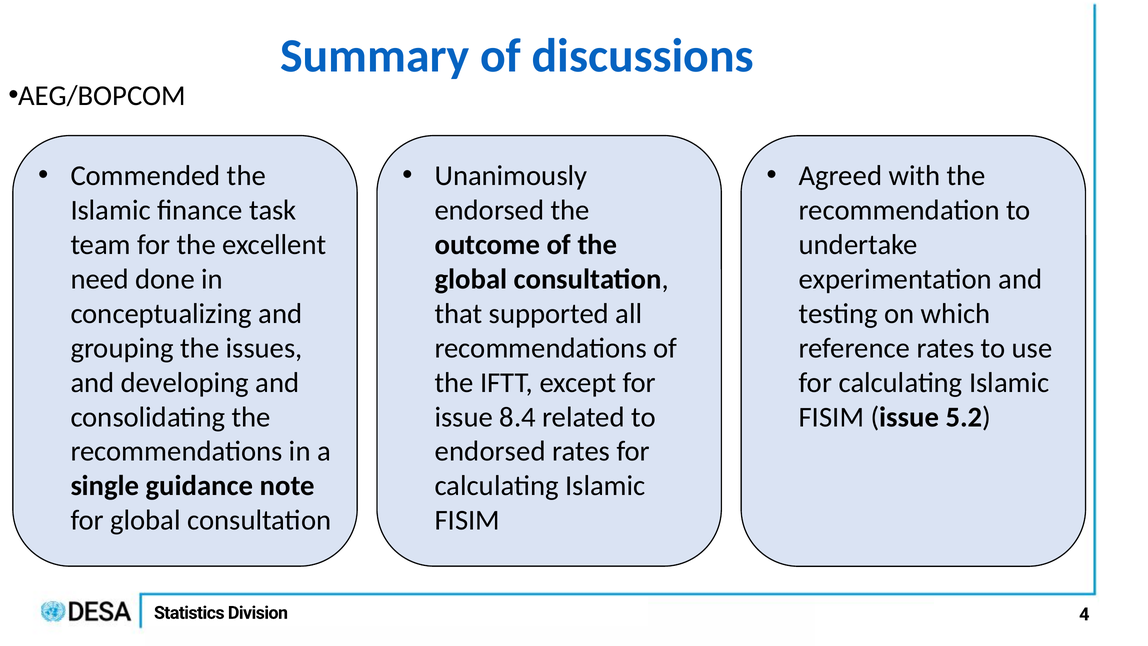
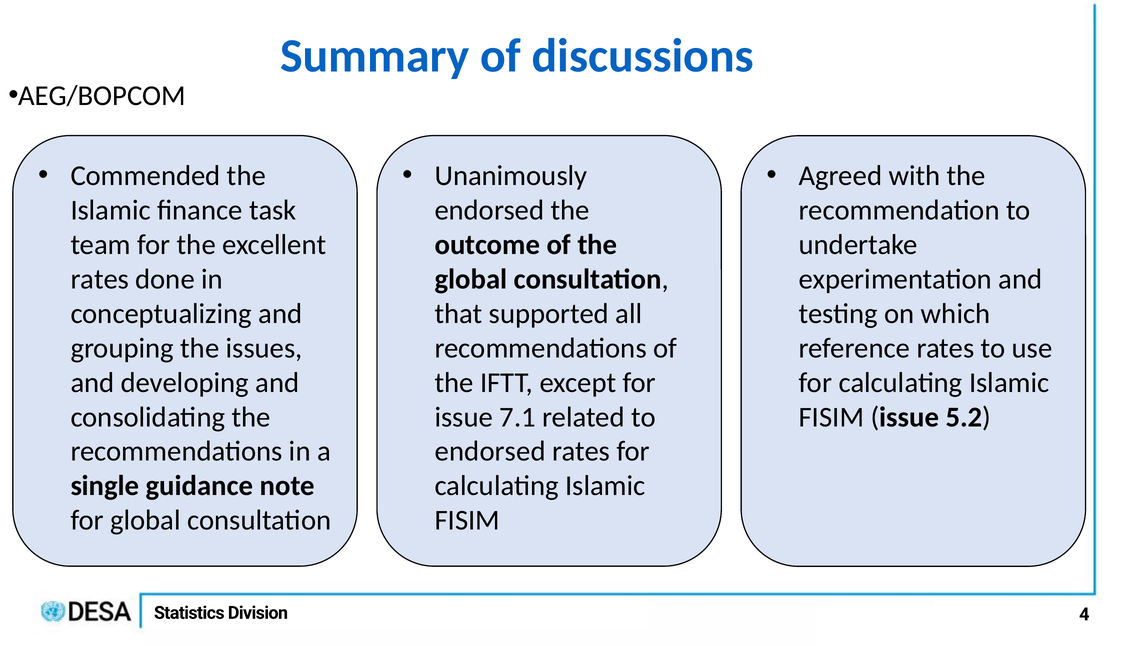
need at (100, 279): need -> rates
8.4: 8.4 -> 7.1
